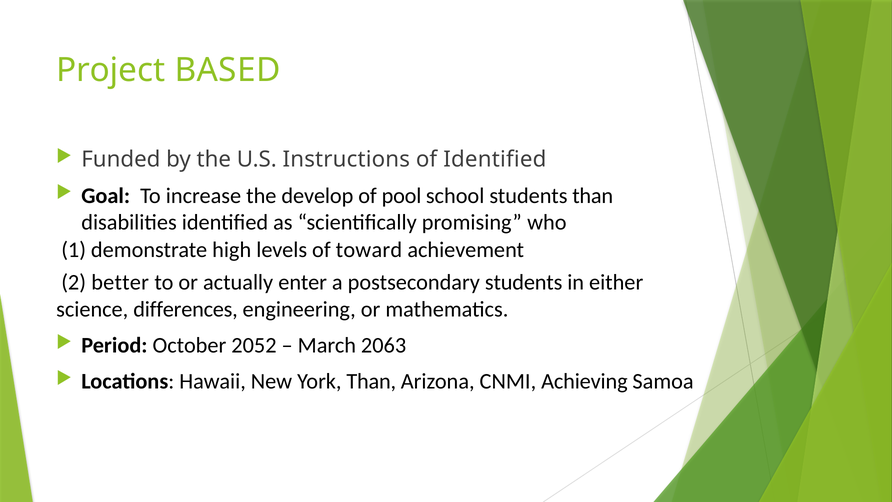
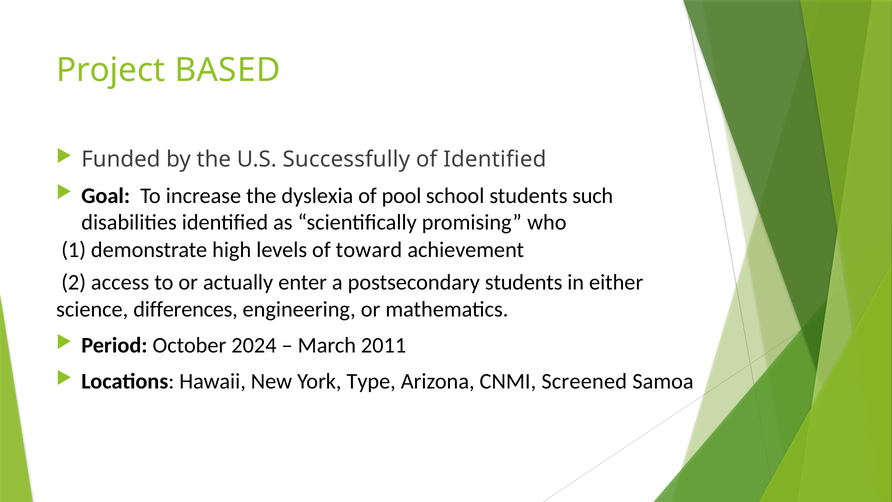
Instructions: Instructions -> Successfully
develop: develop -> dyslexia
students than: than -> such
better: better -> access
2052: 2052 -> 2024
2063: 2063 -> 2011
York Than: Than -> Type
Achieving: Achieving -> Screened
